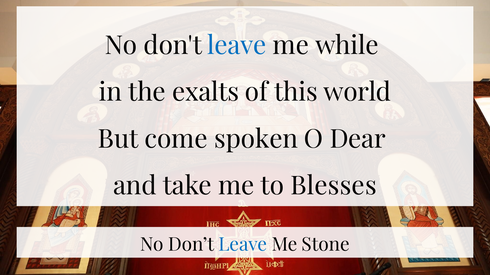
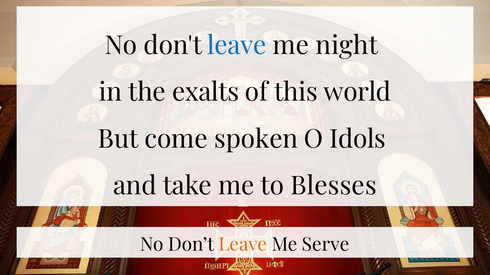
while: while -> night
Dear: Dear -> Idols
Leave at (243, 245) colour: blue -> orange
Stone: Stone -> Serve
